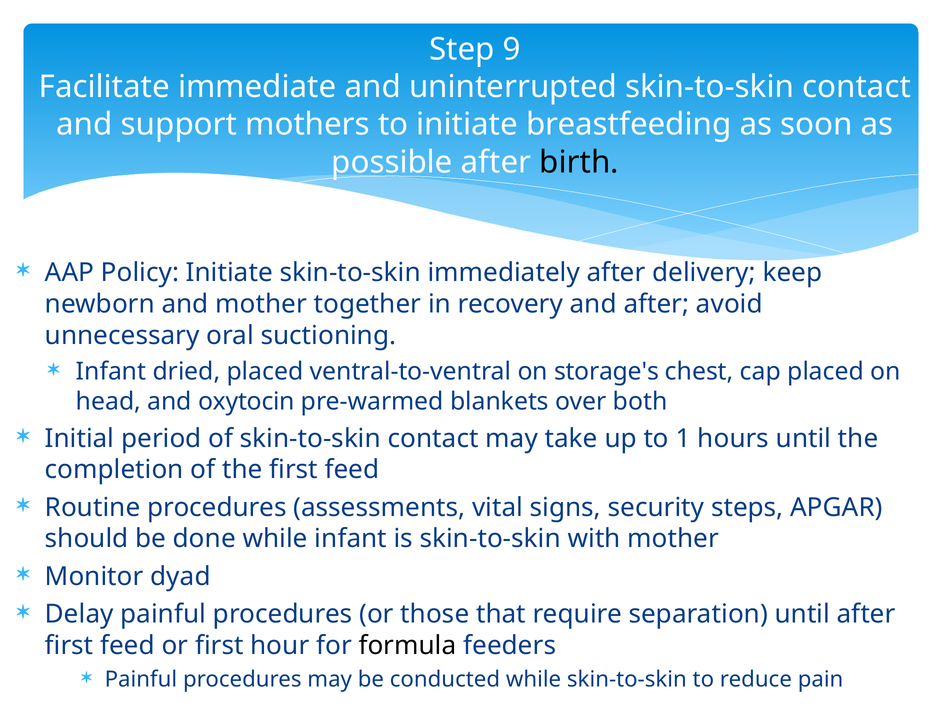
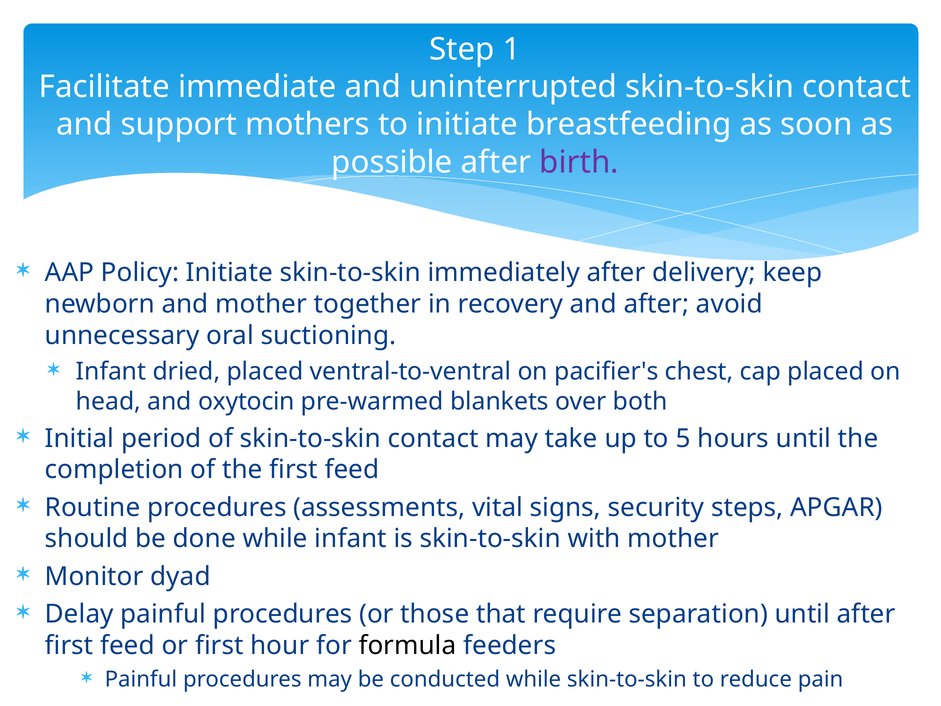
9: 9 -> 1
birth colour: black -> purple
storage's: storage's -> pacifier's
1: 1 -> 5
